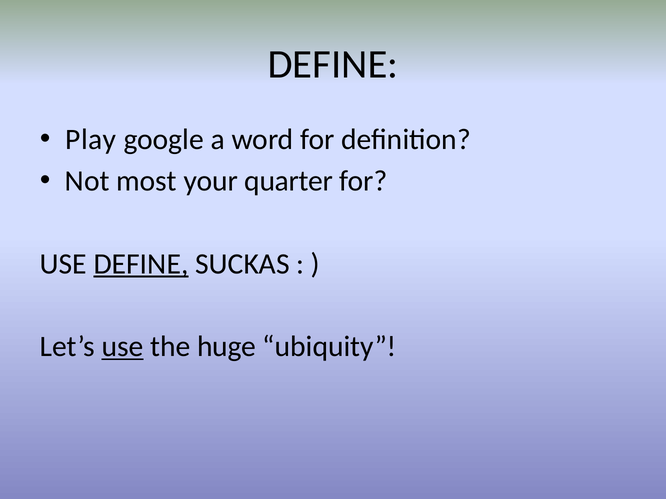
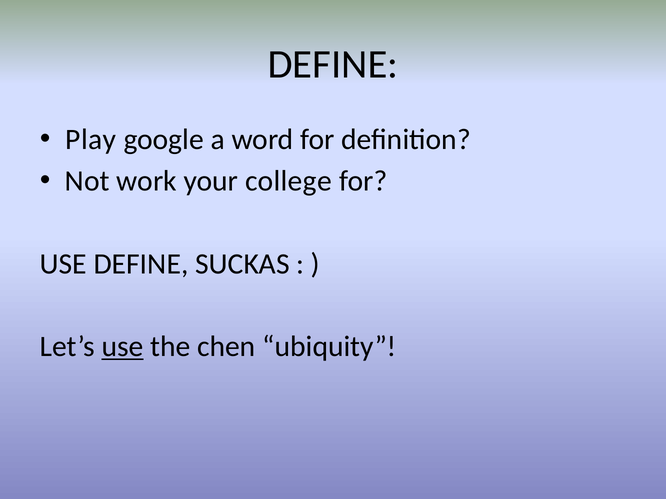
most: most -> work
quarter: quarter -> college
DEFINE at (141, 264) underline: present -> none
huge: huge -> chen
